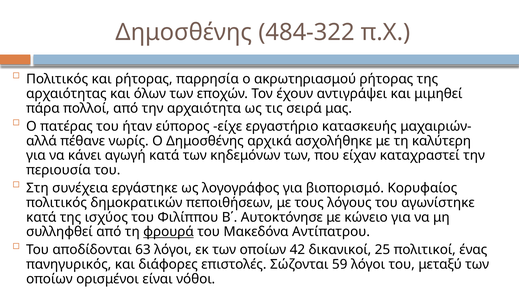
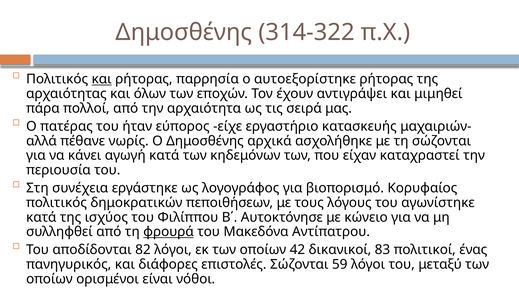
484-322: 484-322 -> 314-322
και at (102, 79) underline: none -> present
ακρωτηριασμού: ακρωτηριασμού -> αυτοεξορίστηκε
τη καλύτερη: καλύτερη -> σώζονται
63: 63 -> 82
25: 25 -> 83
